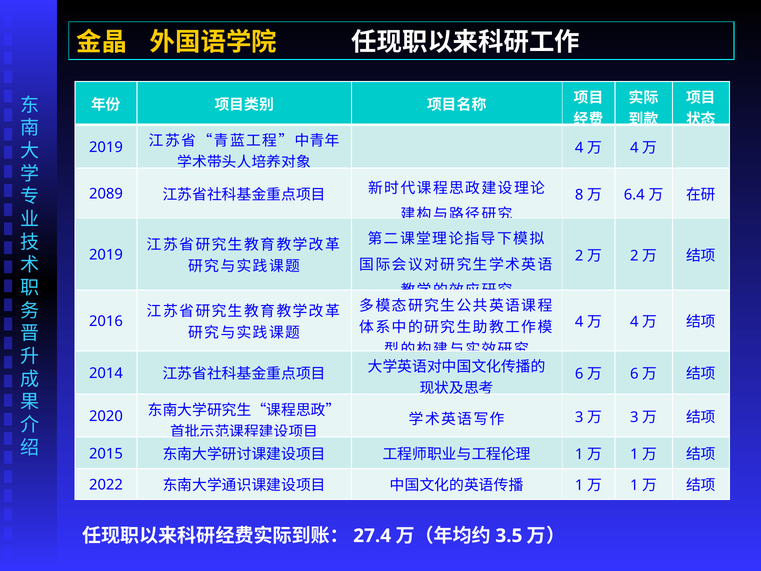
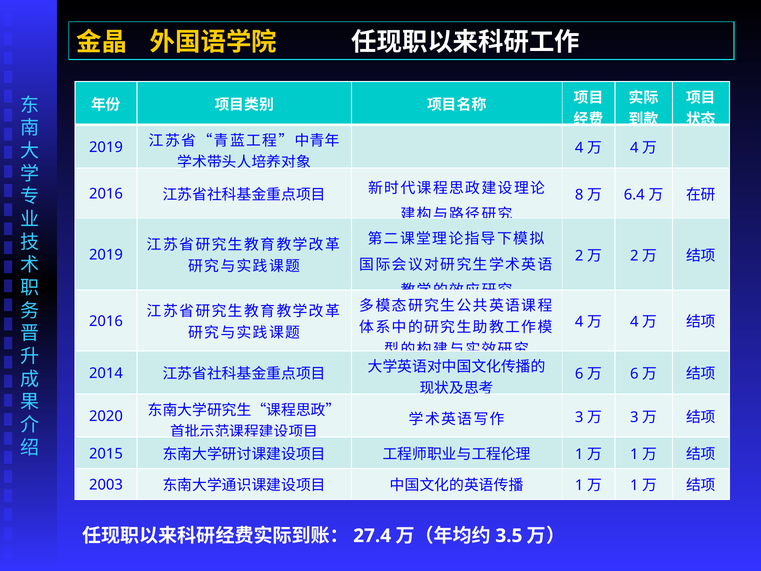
2089 at (106, 194): 2089 -> 2016
2022: 2022 -> 2003
